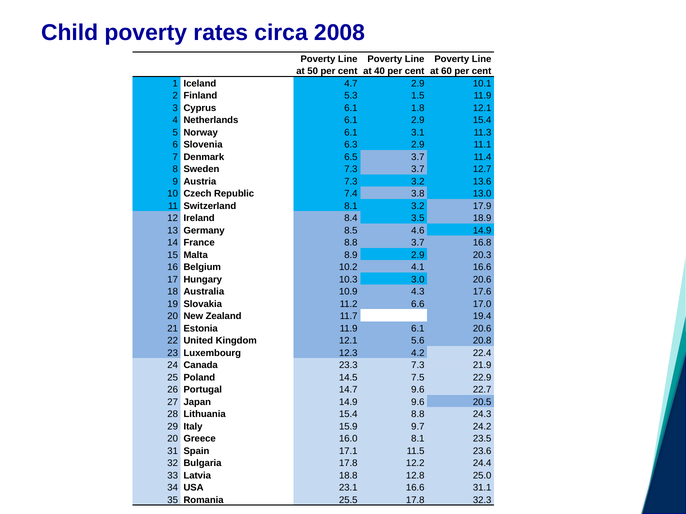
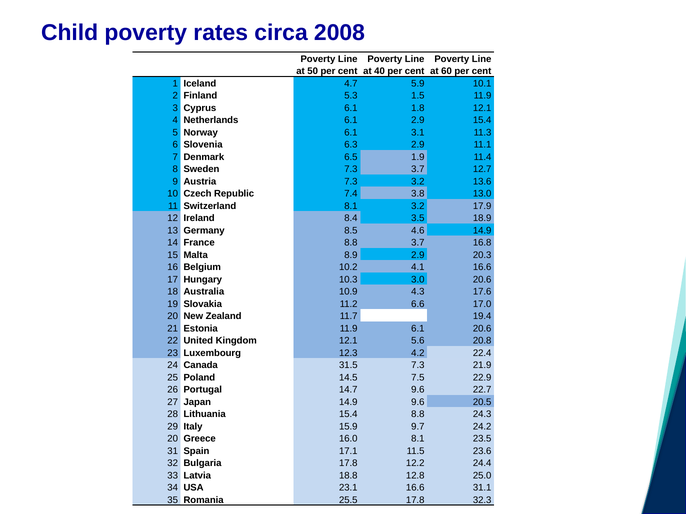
4.7 2.9: 2.9 -> 5.9
6.5 3.7: 3.7 -> 1.9
23.3: 23.3 -> 31.5
